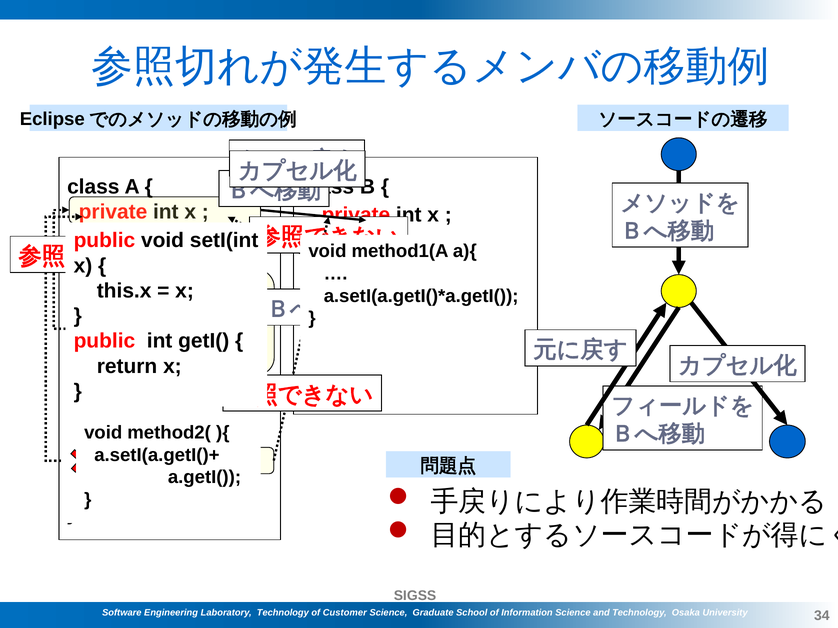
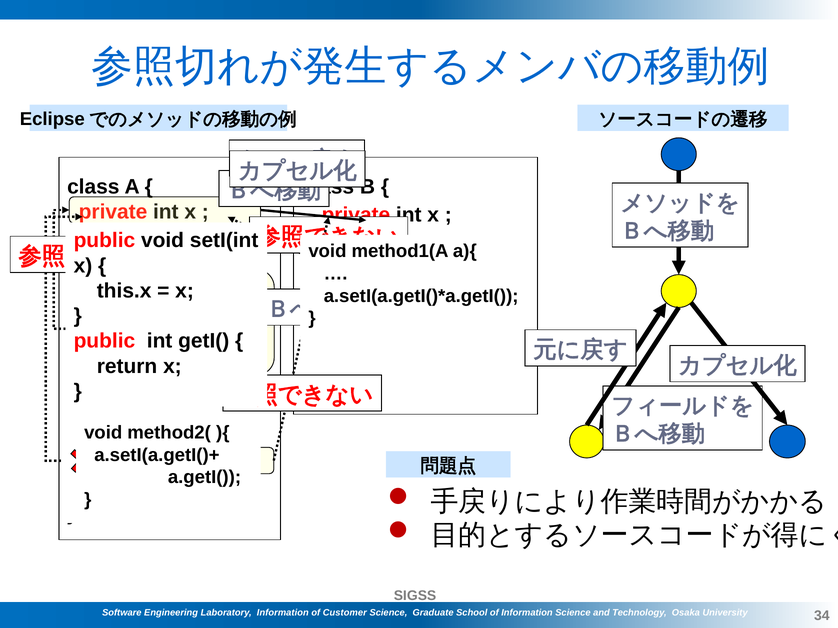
Laboratory Technology: Technology -> Information
